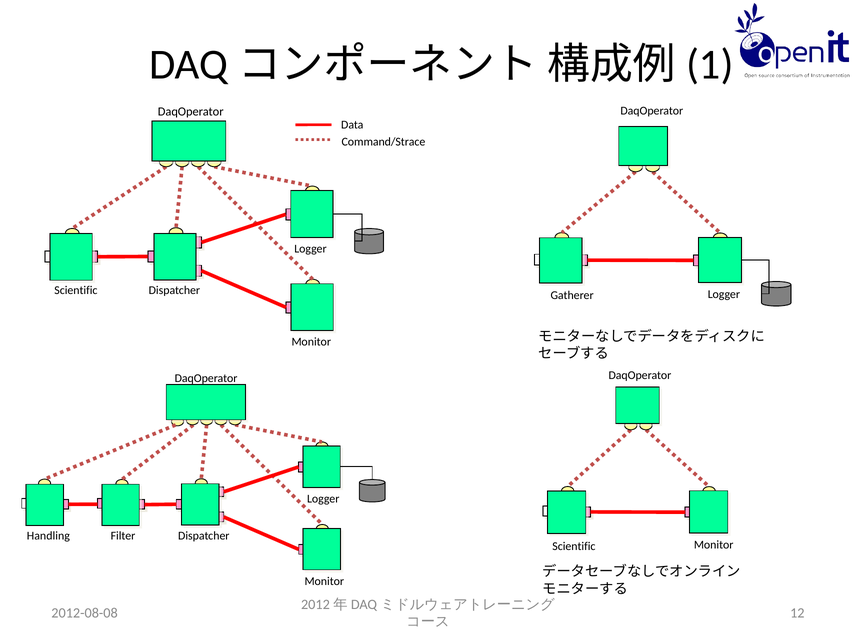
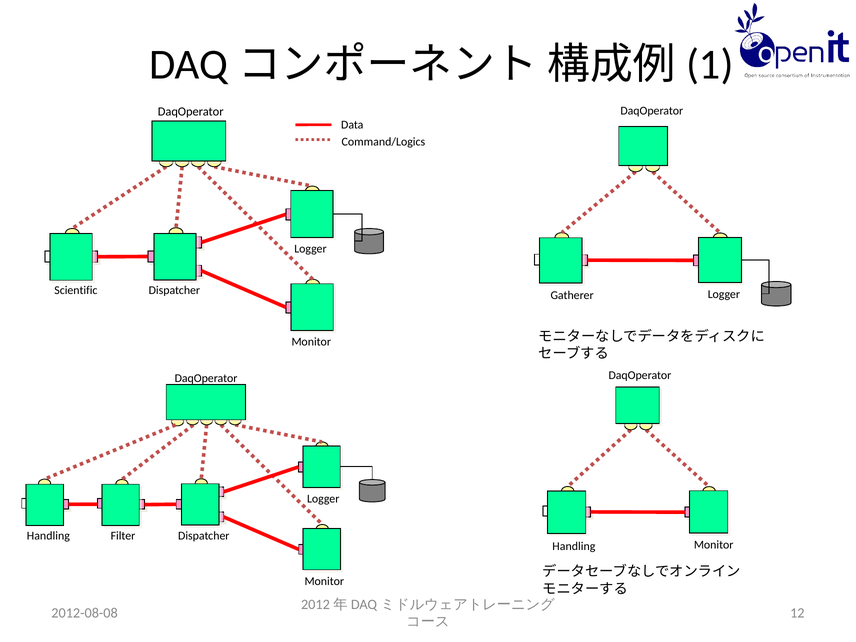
Command/Strace: Command/Strace -> Command/Logics
Scientific at (574, 546): Scientific -> Handling
